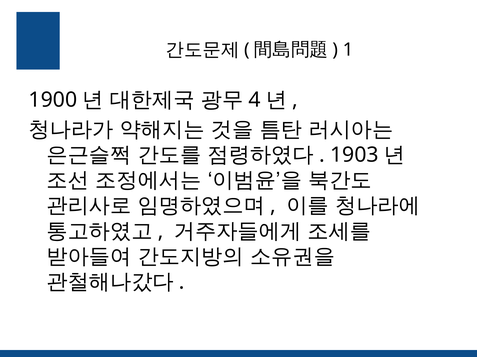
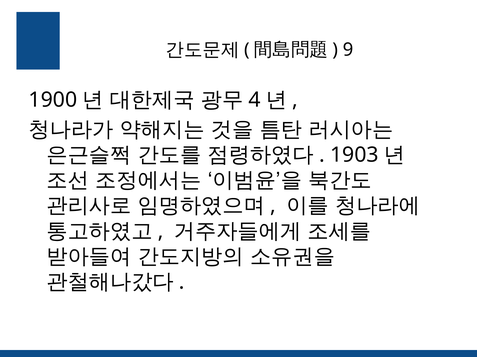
1: 1 -> 9
